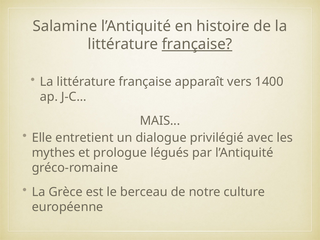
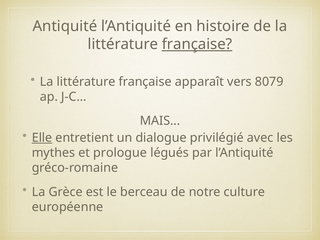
Salamine: Salamine -> Antiquité
1400: 1400 -> 8079
Elle underline: none -> present
